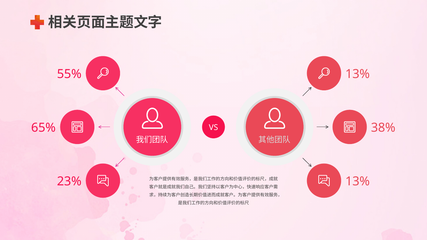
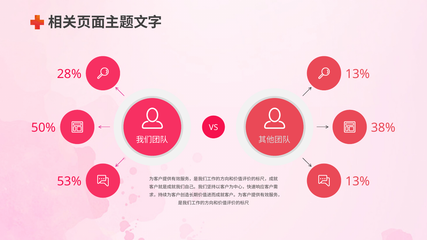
55%: 55% -> 28%
65%: 65% -> 50%
23%: 23% -> 53%
